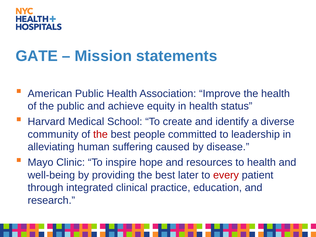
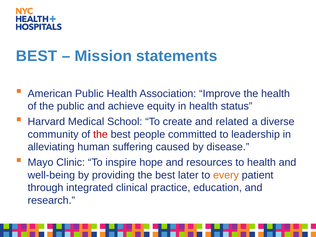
GATE at (37, 56): GATE -> BEST
identify: identify -> related
every colour: red -> orange
